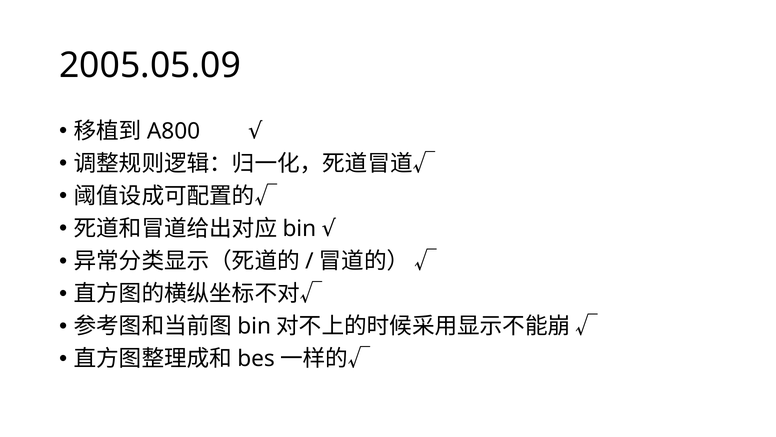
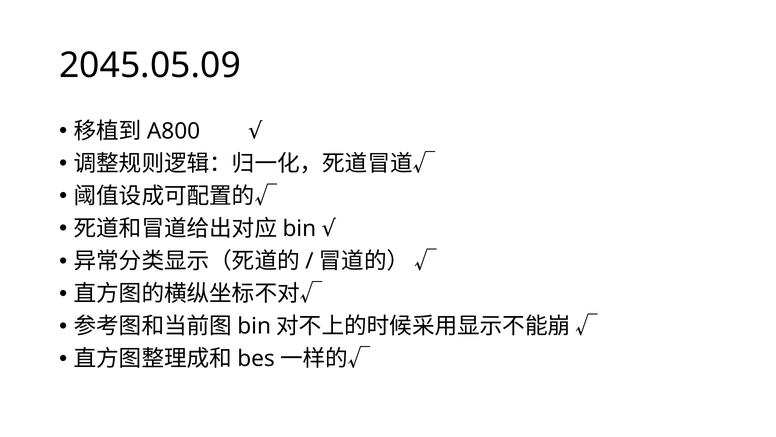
2005.05.09: 2005.05.09 -> 2045.05.09
